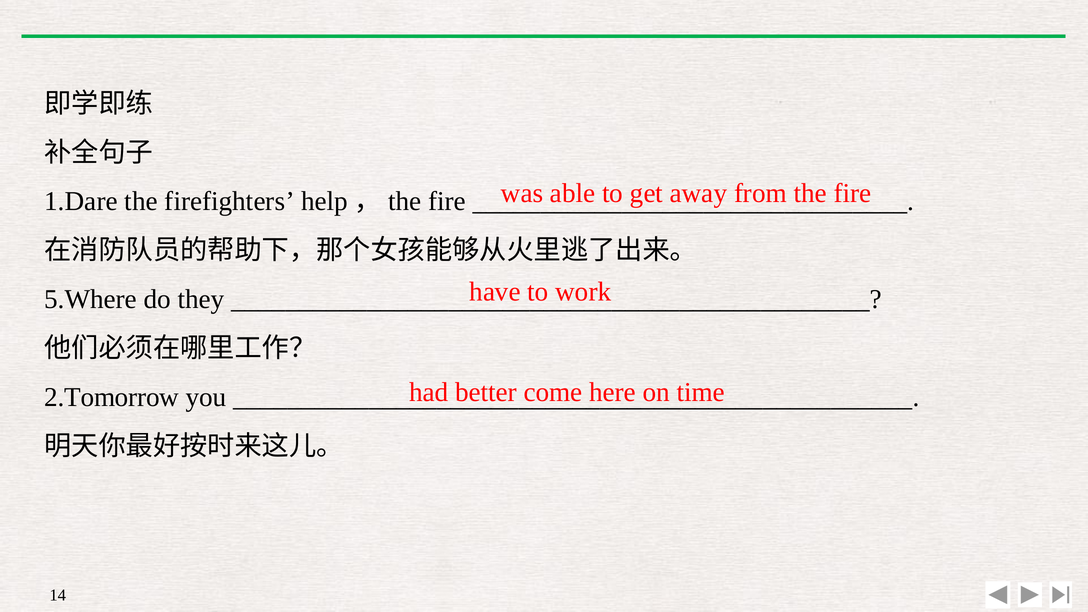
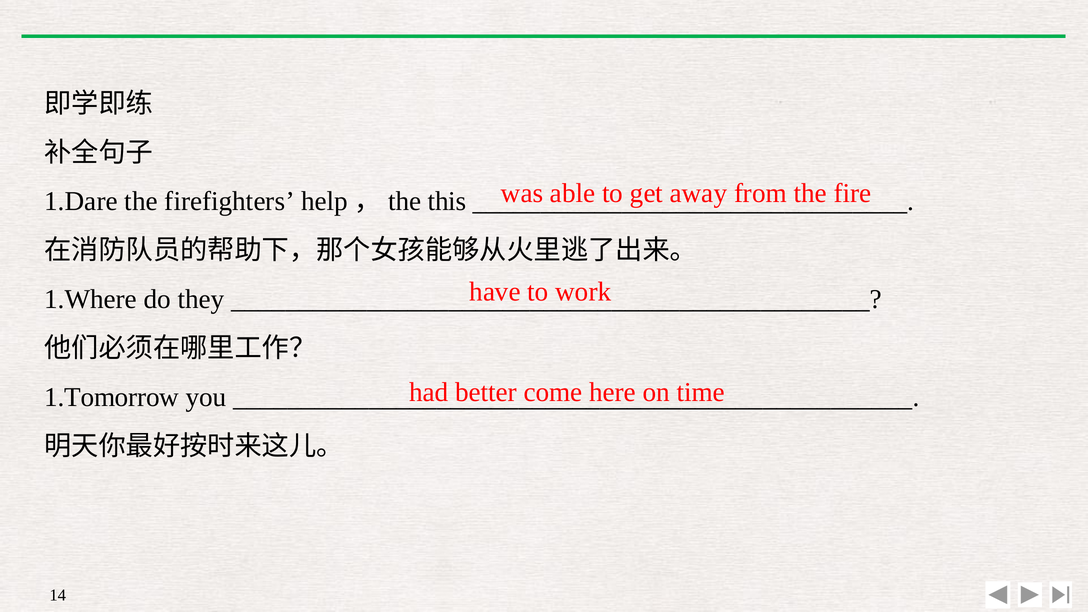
help，the fire: fire -> this
5.Where: 5.Where -> 1.Where
2.Tomorrow: 2.Tomorrow -> 1.Tomorrow
